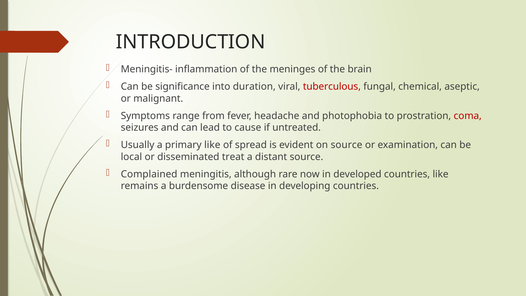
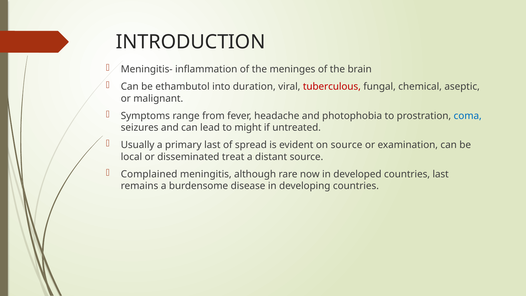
significance: significance -> ethambutol
coma colour: red -> blue
cause: cause -> might
primary like: like -> last
countries like: like -> last
